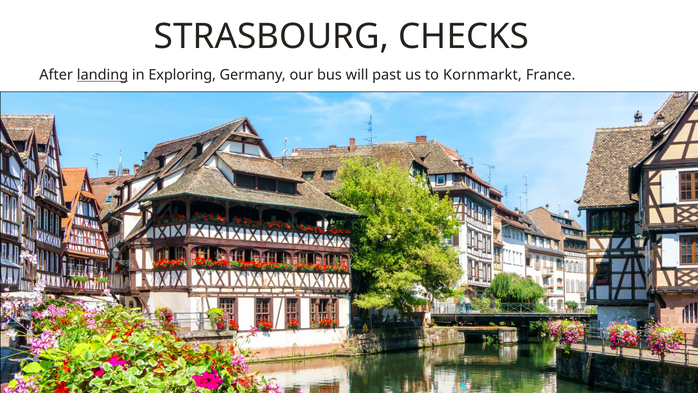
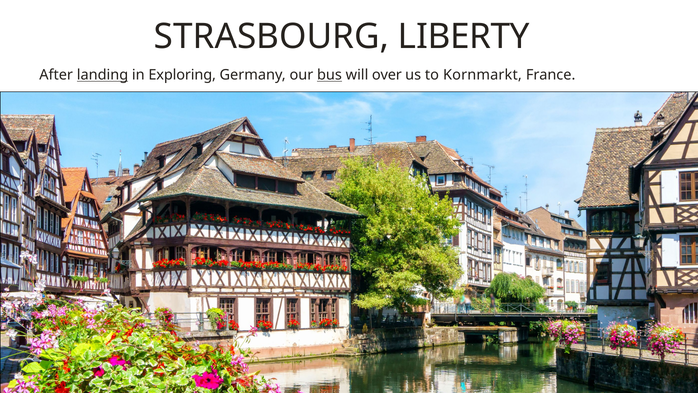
CHECKS: CHECKS -> LIBERTY
bus underline: none -> present
past: past -> over
